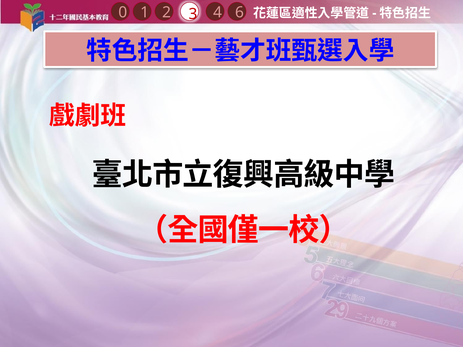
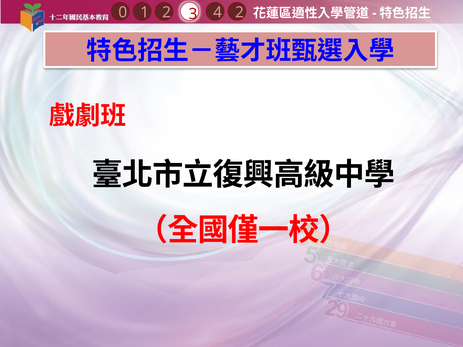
4 6: 6 -> 2
